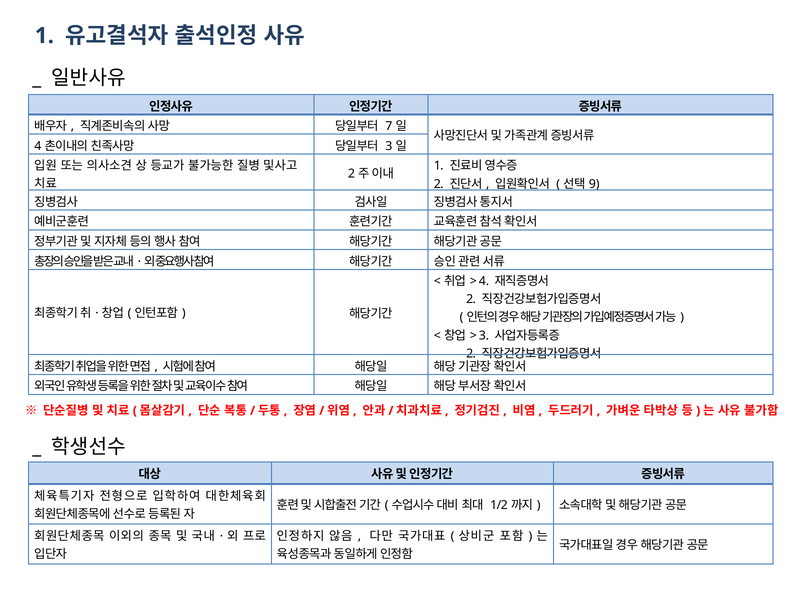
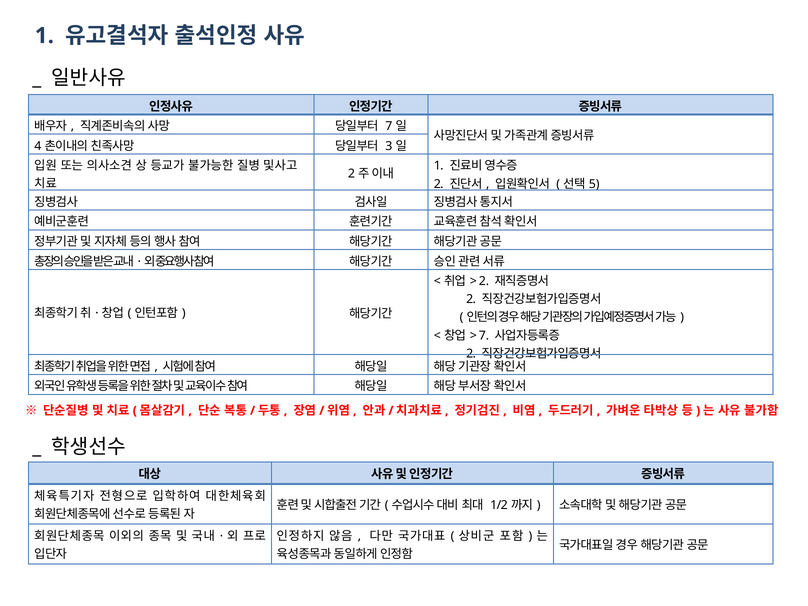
9: 9 -> 5
4 at (484, 281): 4 -> 2
3 at (484, 335): 3 -> 7
